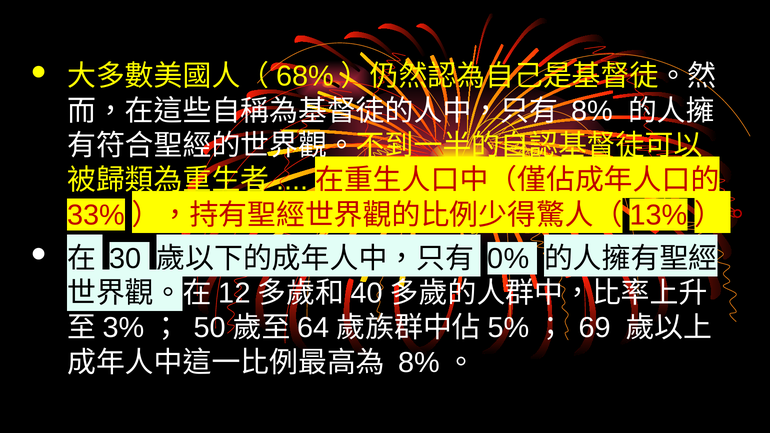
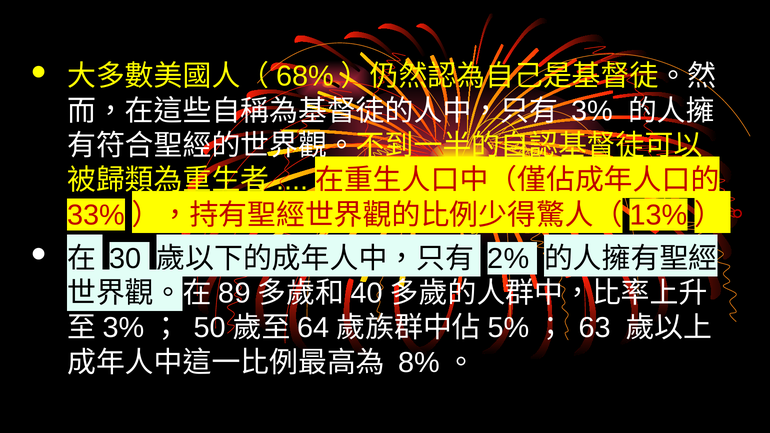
8% at (592, 111): 8% -> 3%
0%: 0% -> 2%
12: 12 -> 89
69: 69 -> 63
